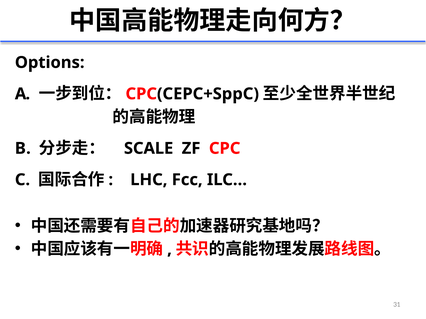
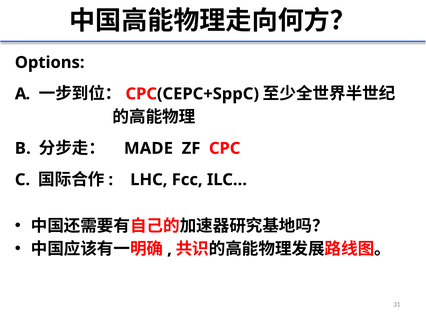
SCALE: SCALE -> MADE
